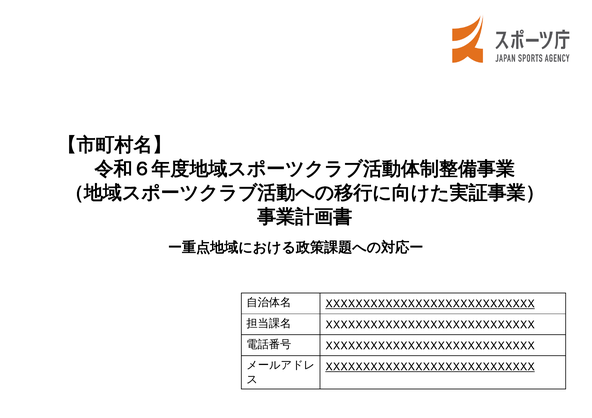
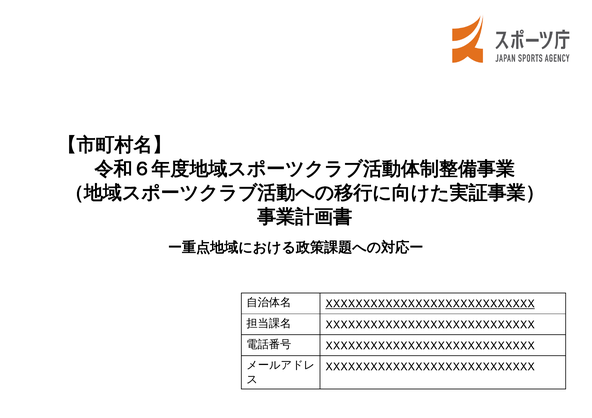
XXXXXXXXXXXXXXXXXXXXXXXXXXXX at (430, 367) underline: present -> none
